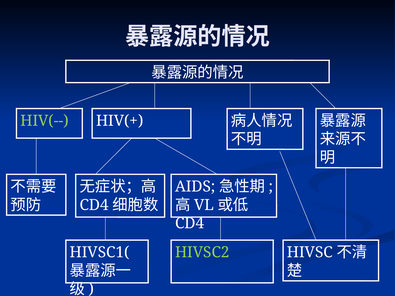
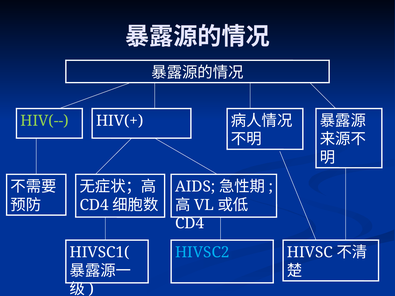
HIVSC2 colour: light green -> light blue
